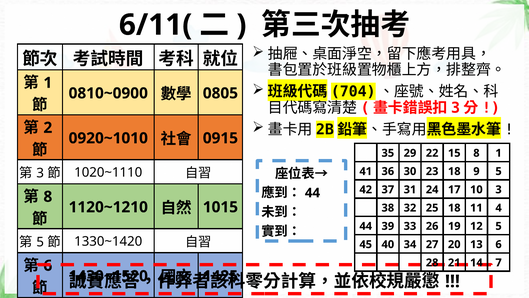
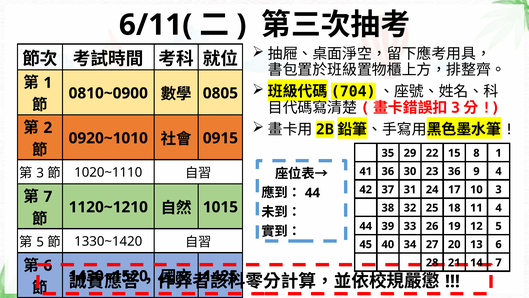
23 18: 18 -> 36
9 5: 5 -> 4
8 at (48, 196): 8 -> 7
